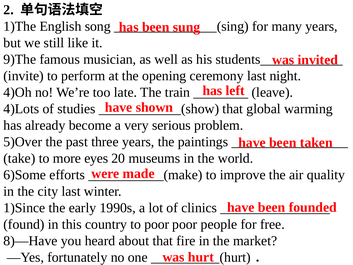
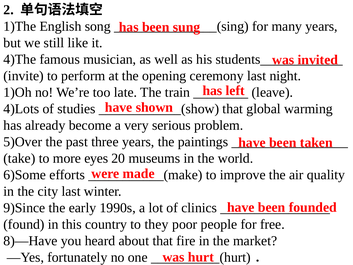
9)The: 9)The -> 4)The
4)Oh: 4)Oh -> 1)Oh
1)Since: 1)Since -> 9)Since
to poor: poor -> they
